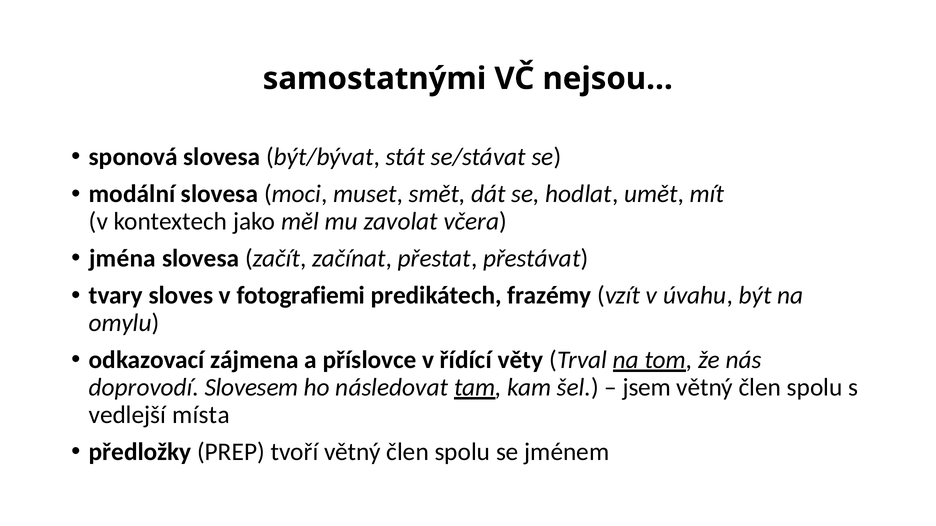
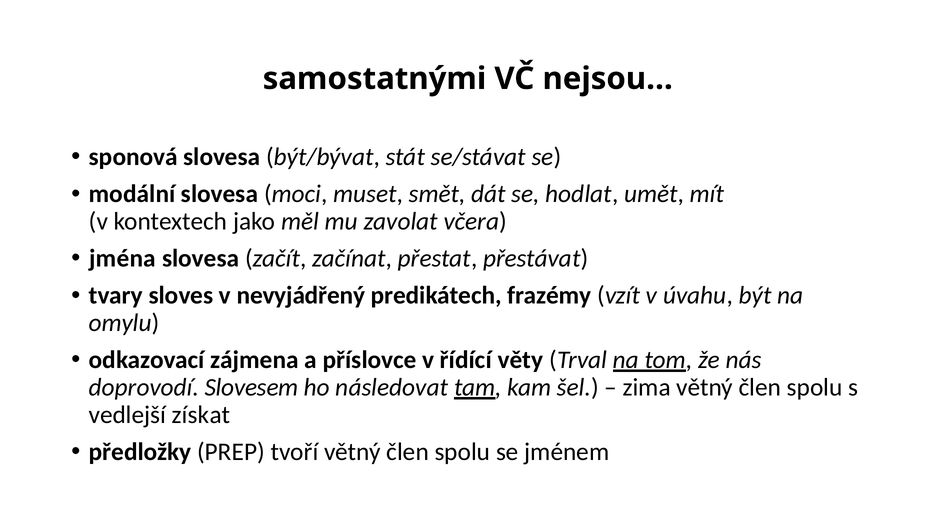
fotografiemi: fotografiemi -> nevyjádřený
jsem: jsem -> zima
místa: místa -> získat
